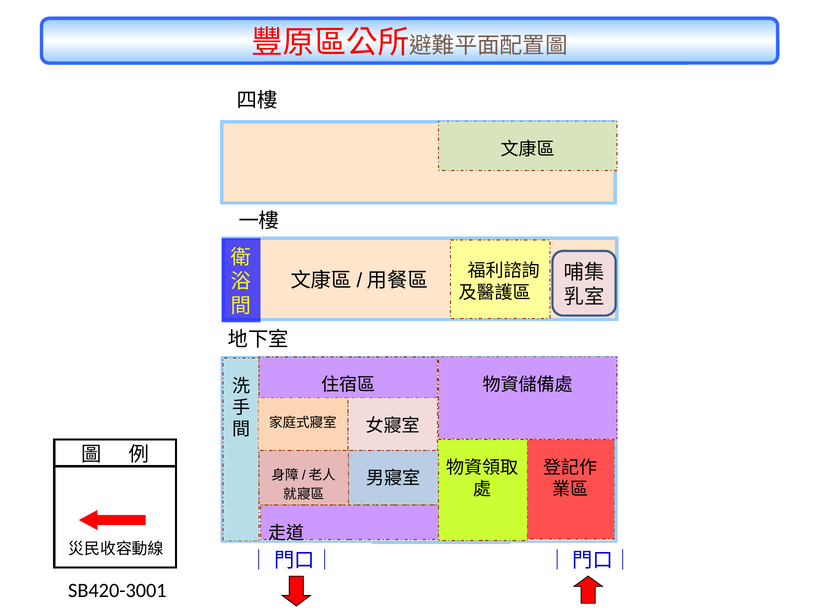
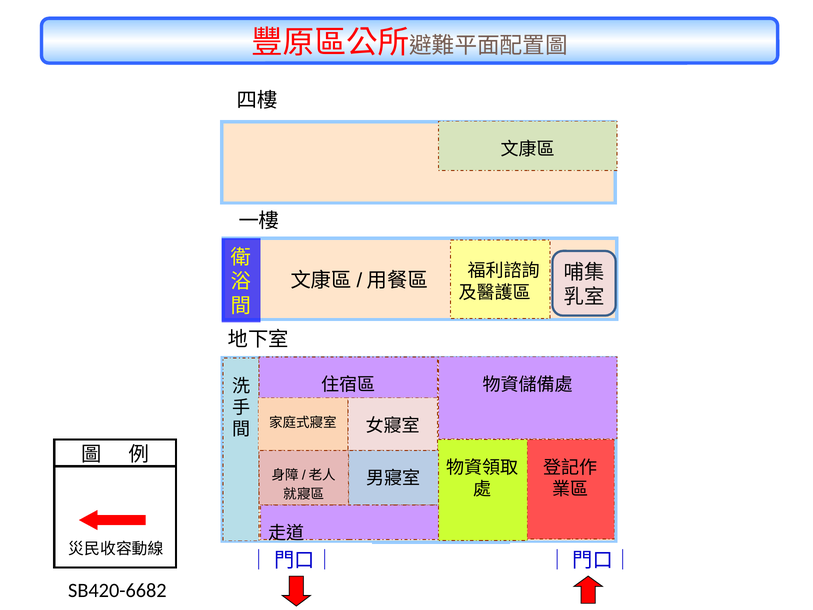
SB420-3001: SB420-3001 -> SB420-6682
